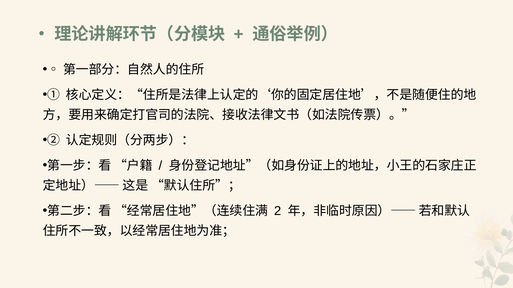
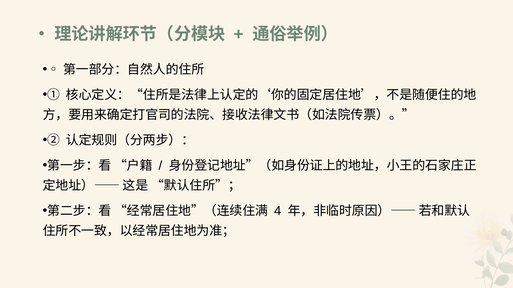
2: 2 -> 4
